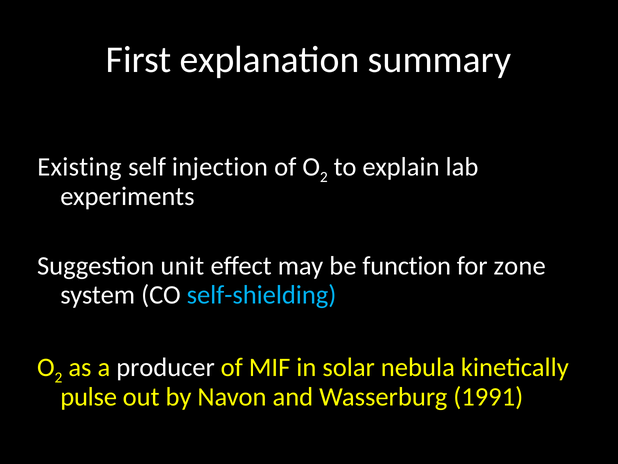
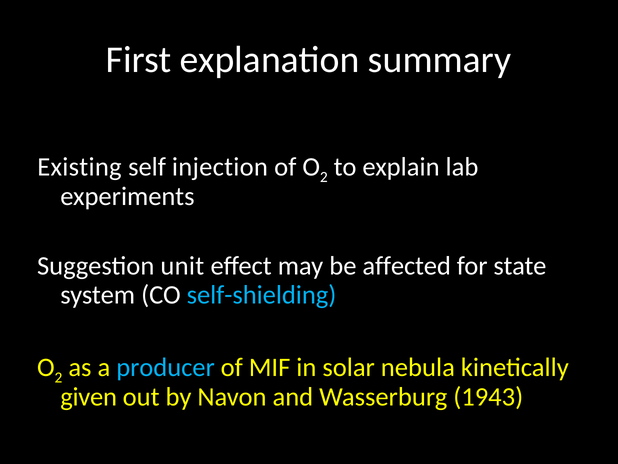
function: function -> affected
zone: zone -> state
producer colour: white -> light blue
pulse: pulse -> given
1991: 1991 -> 1943
